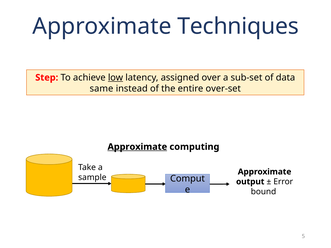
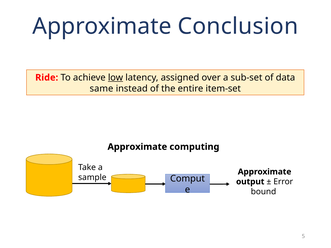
Techniques: Techniques -> Conclusion
Step: Step -> Ride
over-set: over-set -> item-set
Approximate at (137, 147) underline: present -> none
